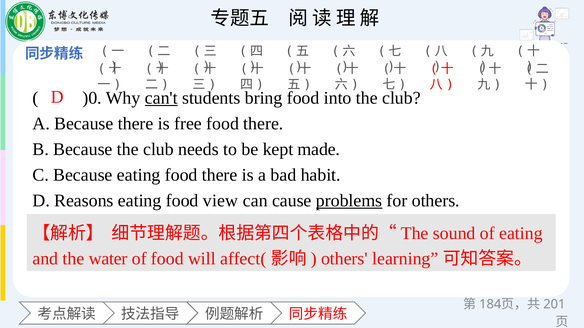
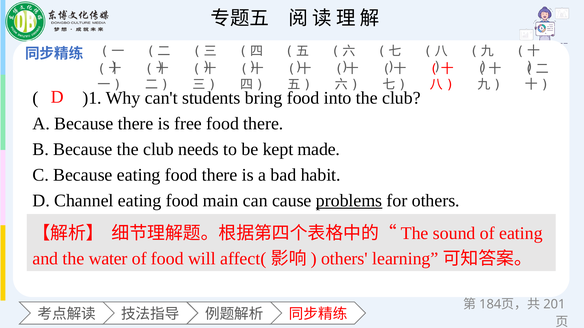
)0: )0 -> )1
can't underline: present -> none
Reasons: Reasons -> Channel
view: view -> main
